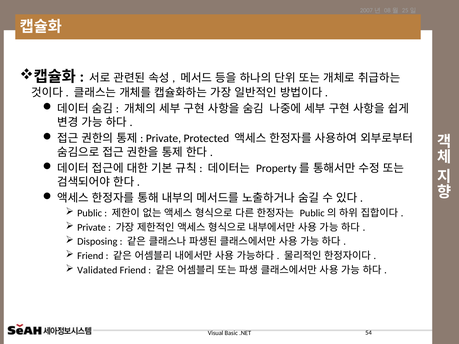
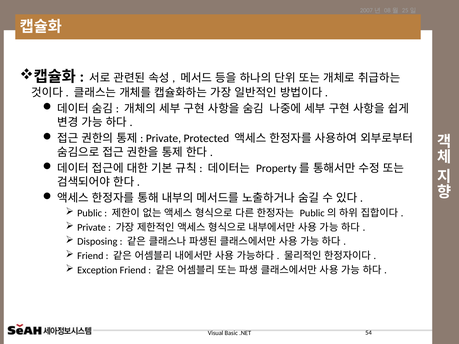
Validated: Validated -> Exception
